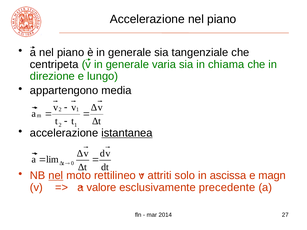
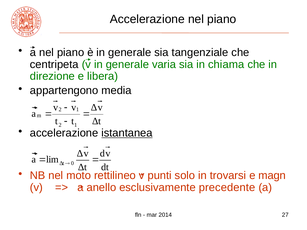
lungo: lungo -> libera
nel at (56, 176) underline: present -> none
attriti: attriti -> punti
ascissa: ascissa -> trovarsi
valore: valore -> anello
